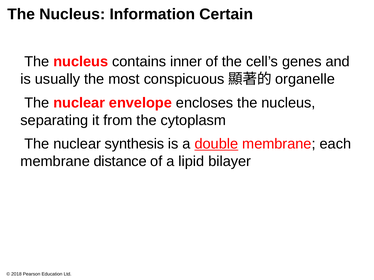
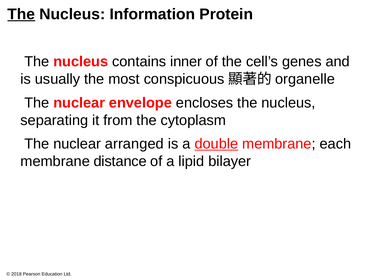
The at (21, 14) underline: none -> present
Certain: Certain -> Protein
synthesis: synthesis -> arranged
